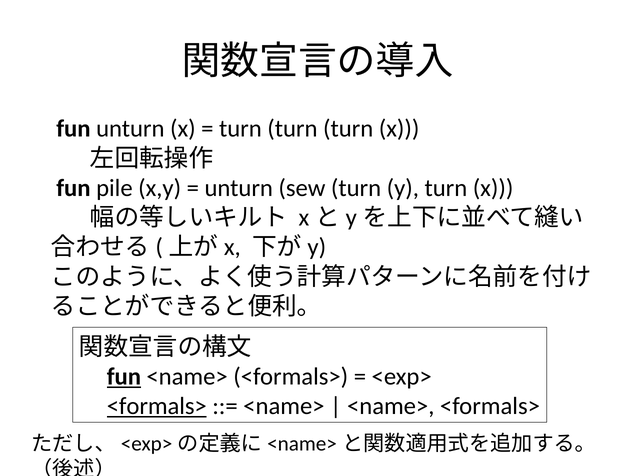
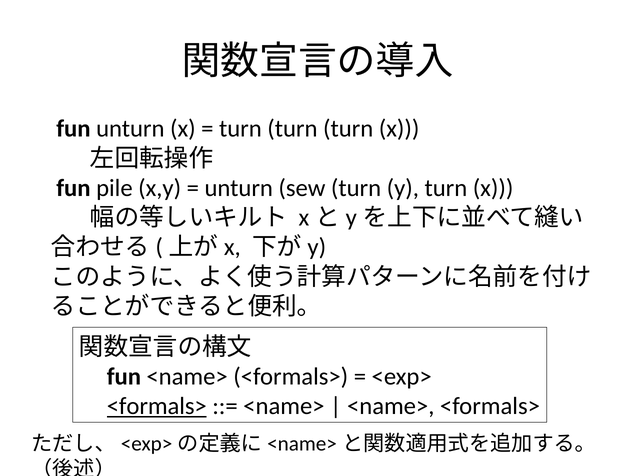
fun at (124, 377) underline: present -> none
